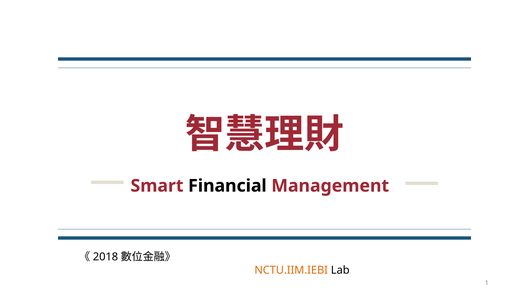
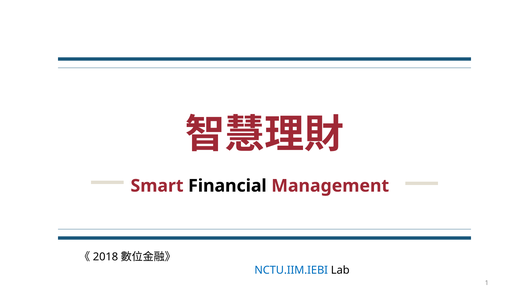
NCTU.IIM.IEBI colour: orange -> blue
